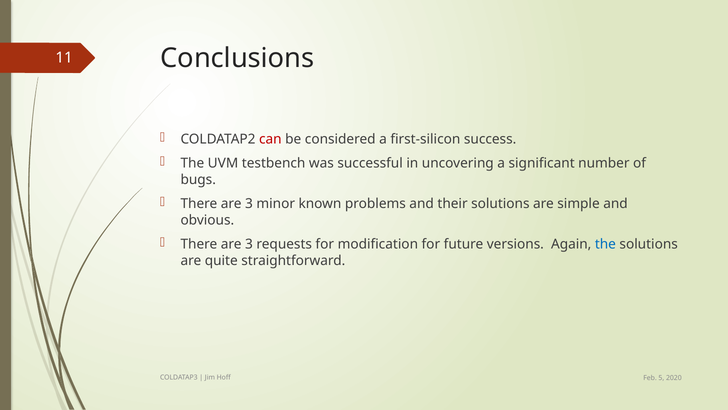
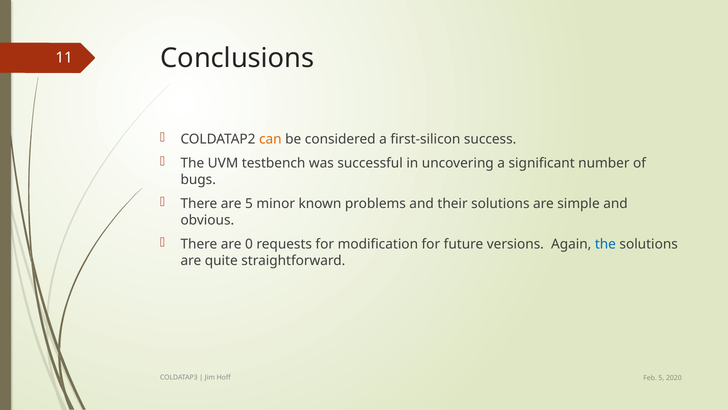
can colour: red -> orange
3 at (249, 204): 3 -> 5
3 at (249, 244): 3 -> 0
